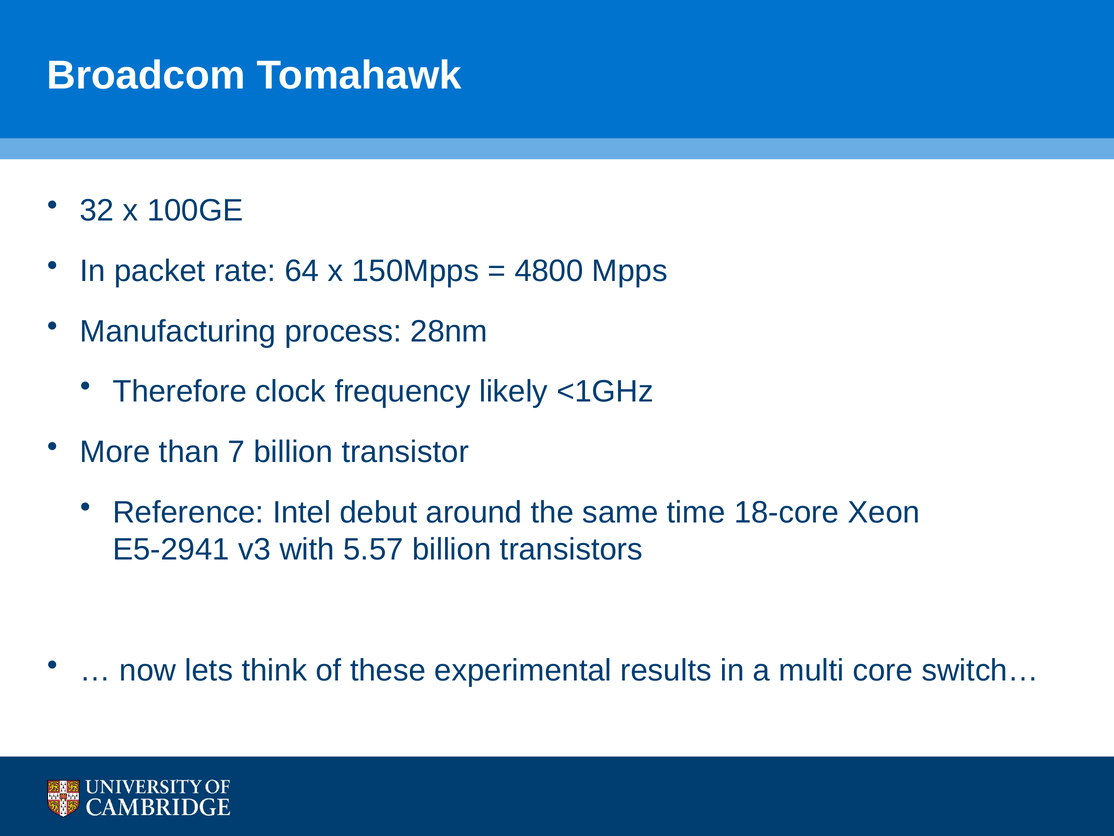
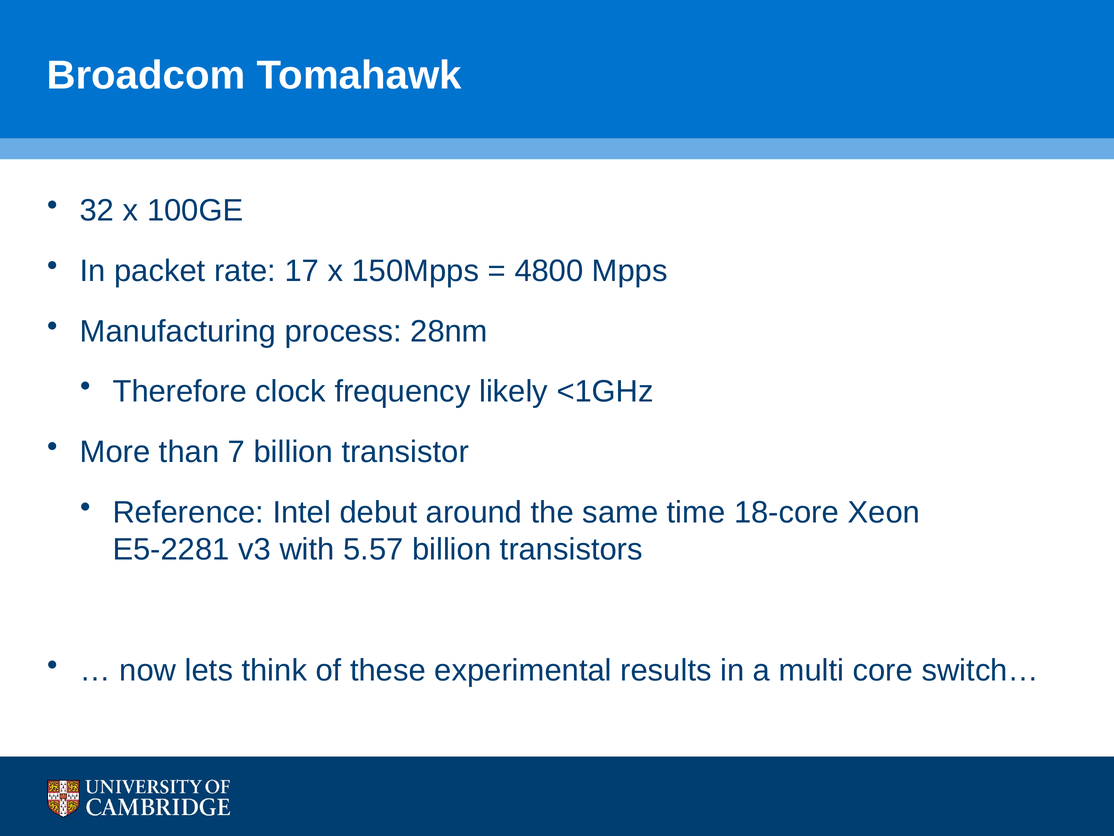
64: 64 -> 17
E5-2941: E5-2941 -> E5-2281
